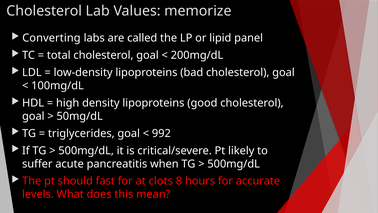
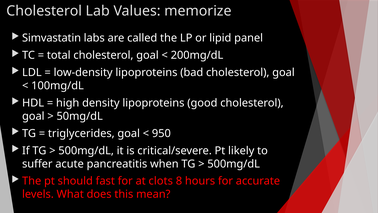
Converting: Converting -> Simvastatin
992: 992 -> 950
